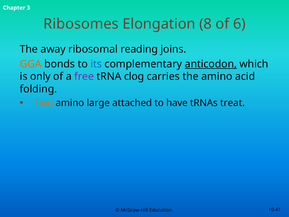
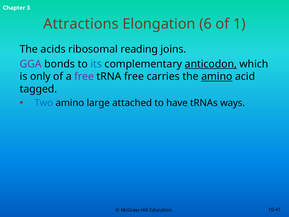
Ribosomes: Ribosomes -> Attractions
8: 8 -> 6
6: 6 -> 1
away: away -> acids
GGA colour: orange -> purple
tRNA clog: clog -> free
amino at (217, 76) underline: none -> present
folding: folding -> tagged
Two colour: orange -> blue
treat: treat -> ways
